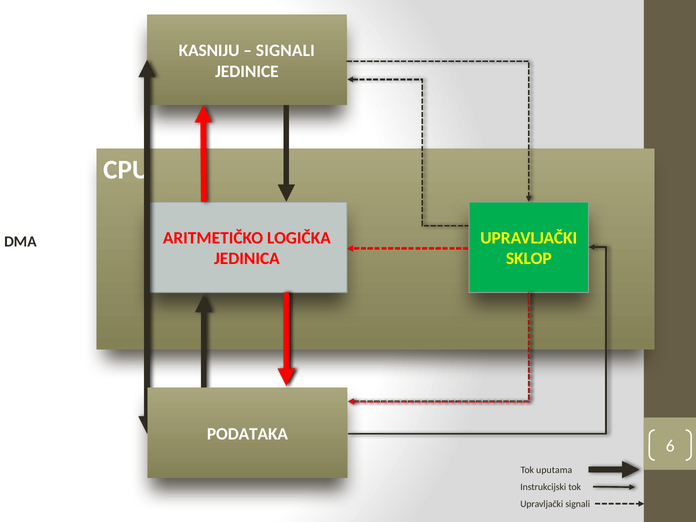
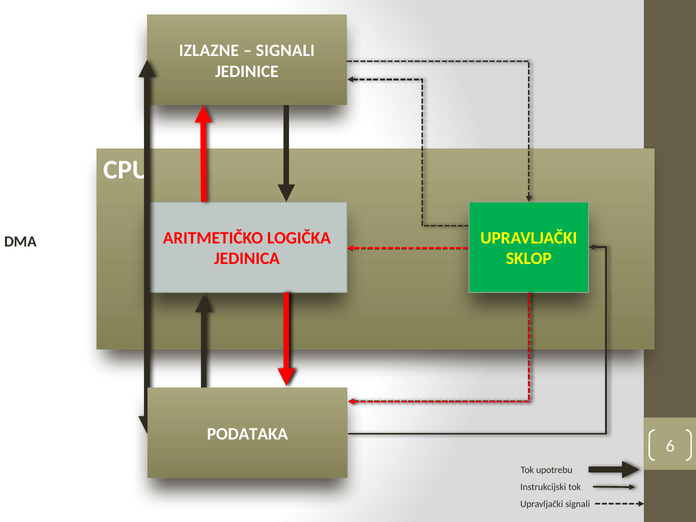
KASNIJU: KASNIJU -> IZLAZNE
uputama: uputama -> upotrebu
